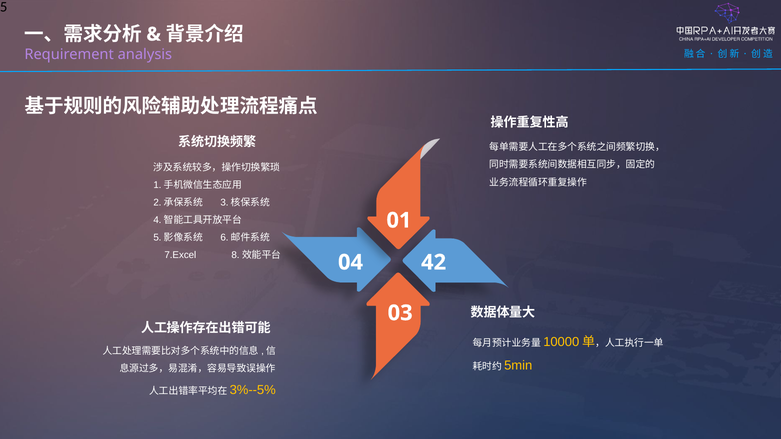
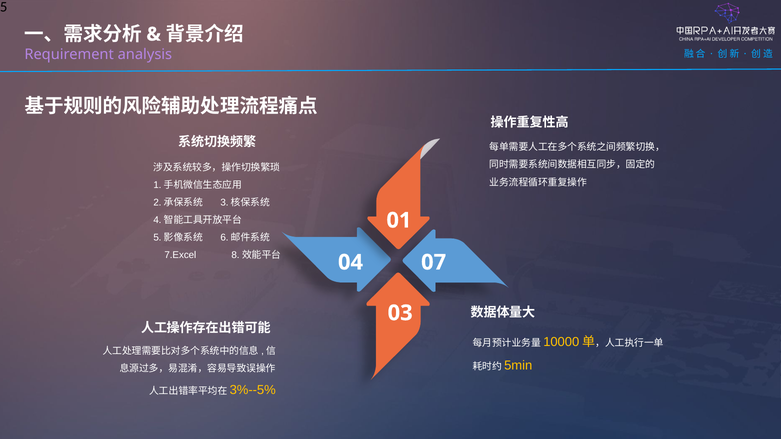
42: 42 -> 07
